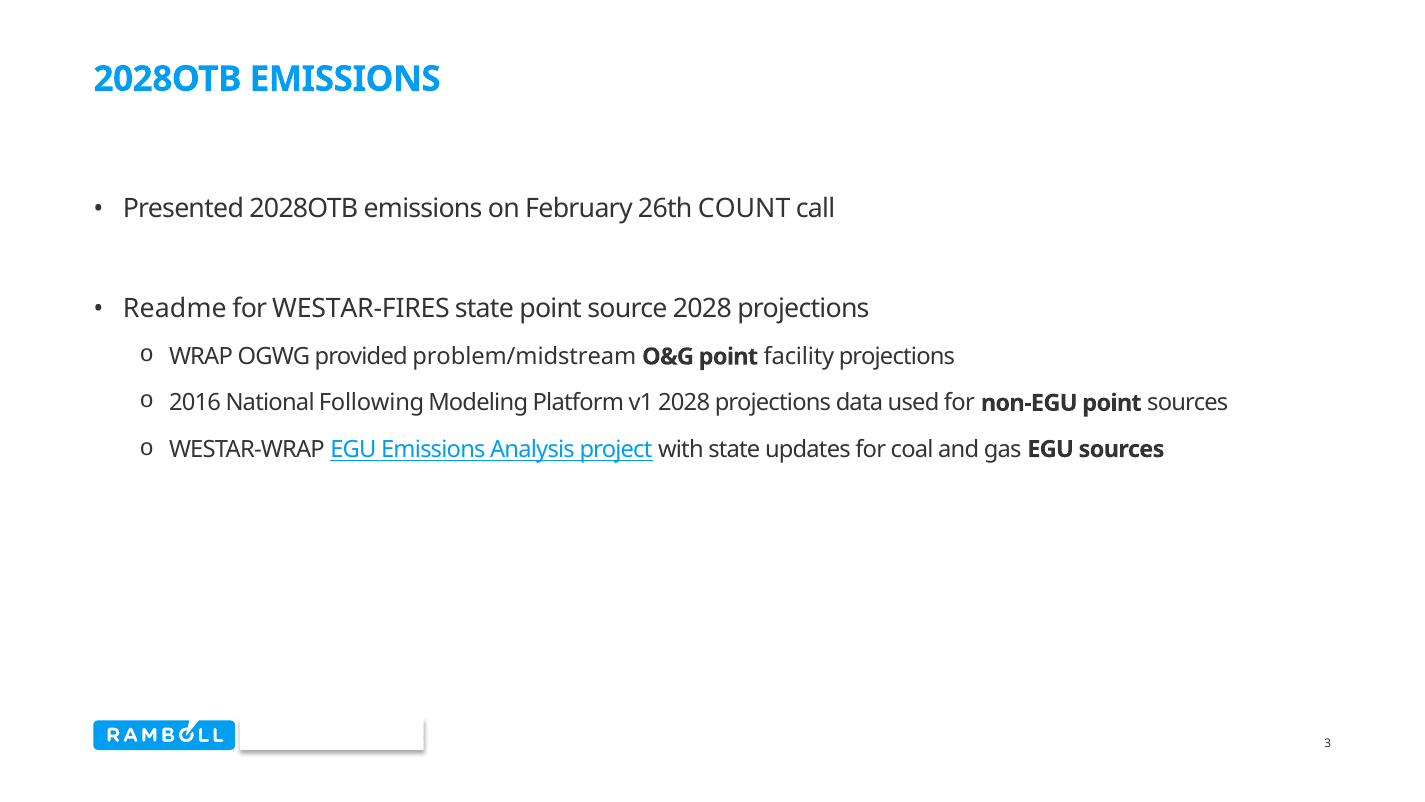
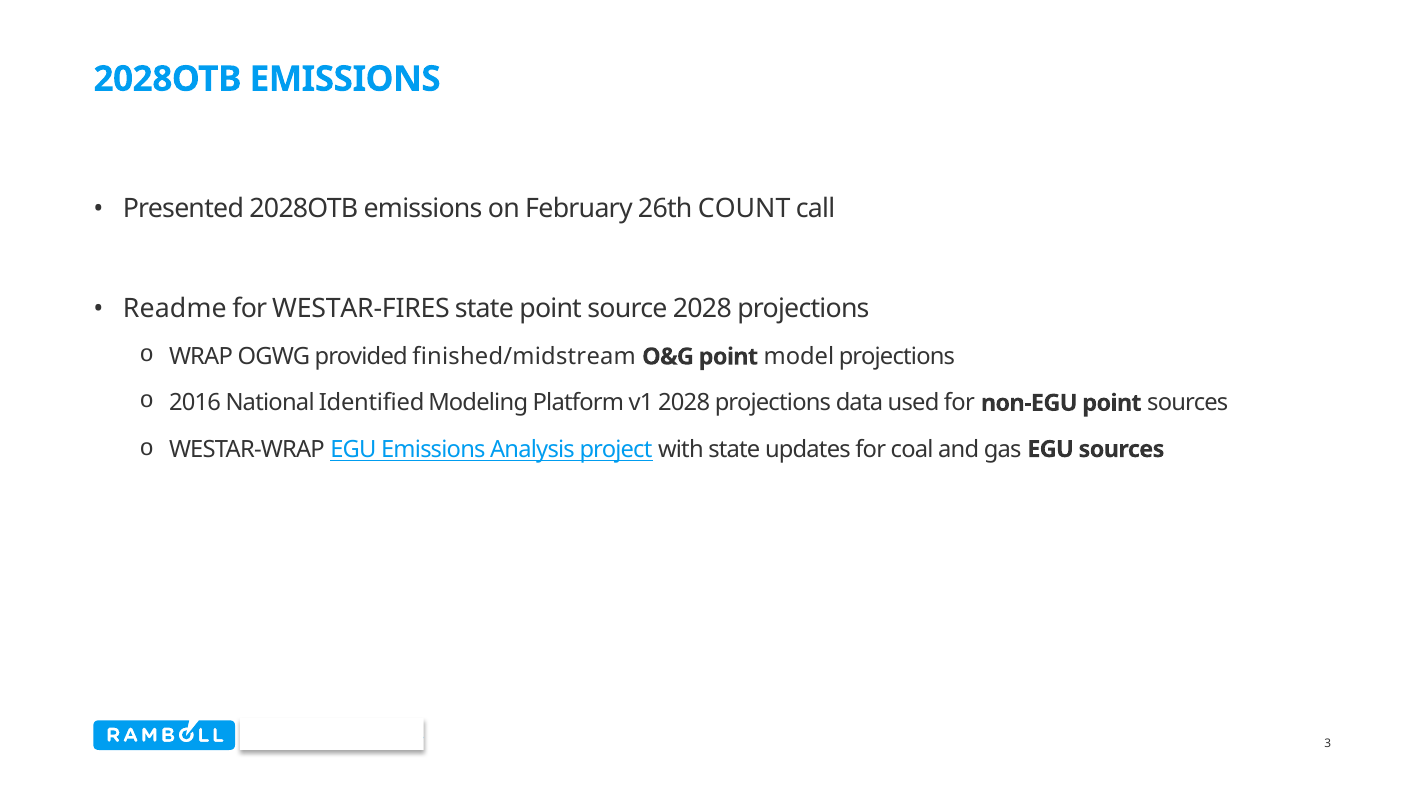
problem/midstream: problem/midstream -> finished/midstream
facility: facility -> model
Following: Following -> Identified
